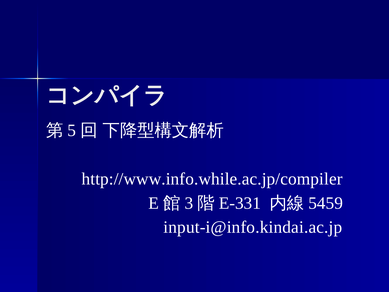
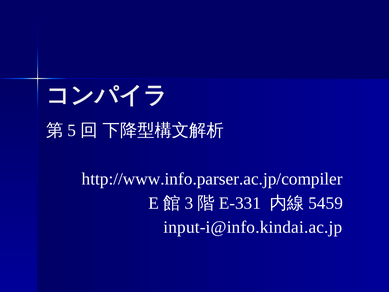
http://www.info.while.ac.jp/compiler: http://www.info.while.ac.jp/compiler -> http://www.info.parser.ac.jp/compiler
